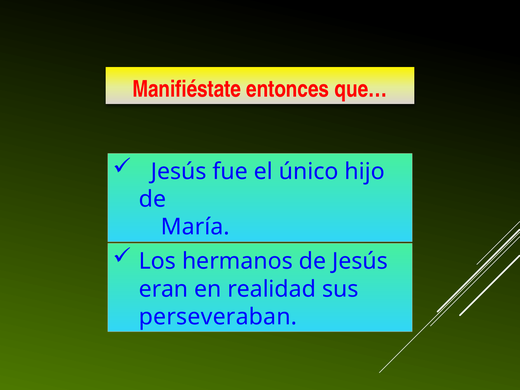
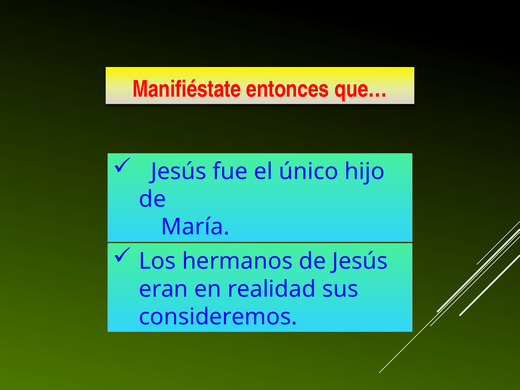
perseveraban: perseveraban -> consideremos
